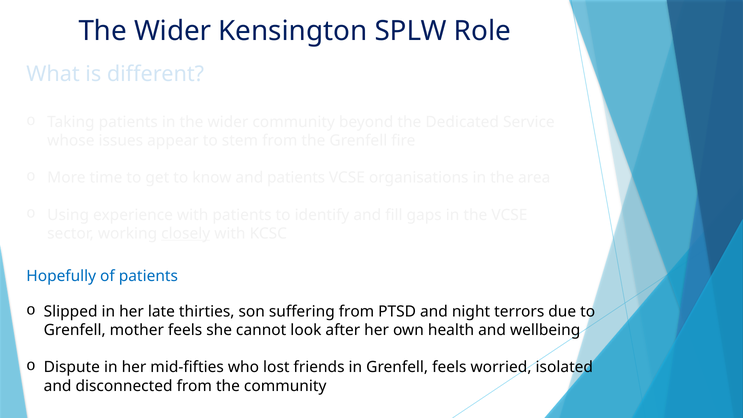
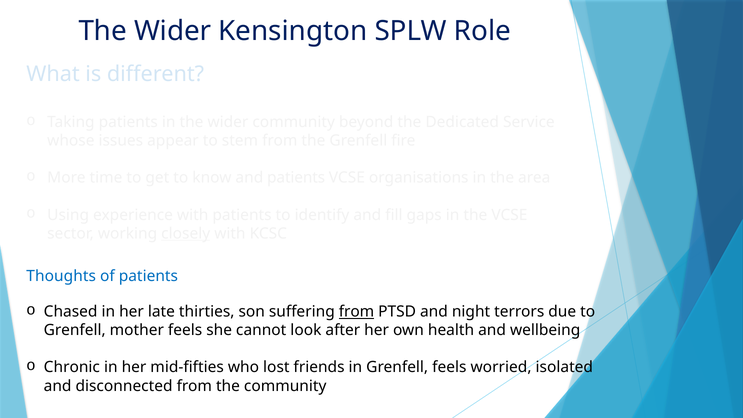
Hopefully: Hopefully -> Thoughts
Slipped: Slipped -> Chased
from at (357, 312) underline: none -> present
Dispute: Dispute -> Chronic
